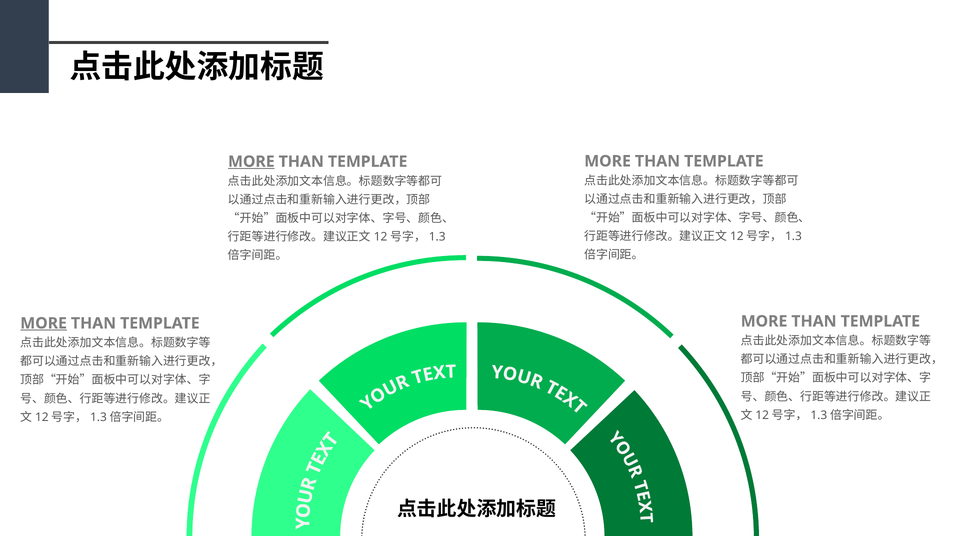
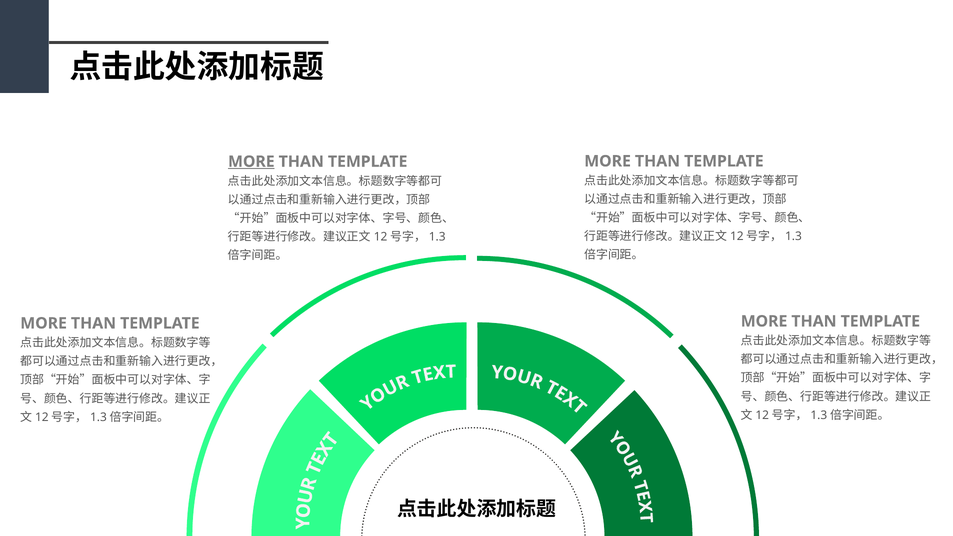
MORE at (44, 323) underline: present -> none
